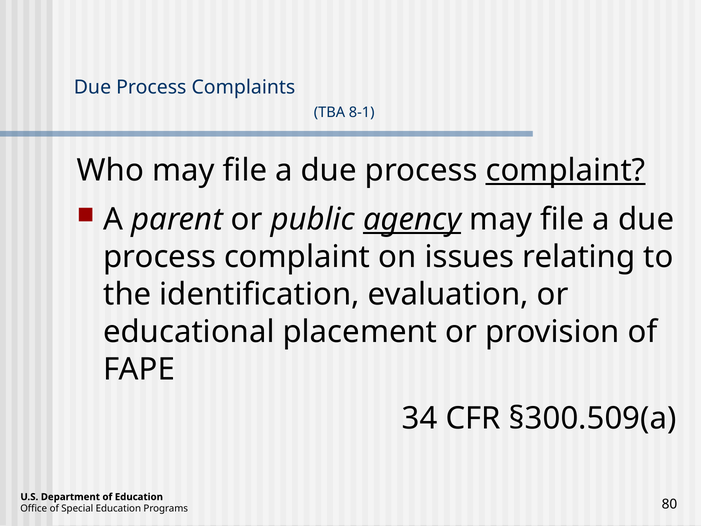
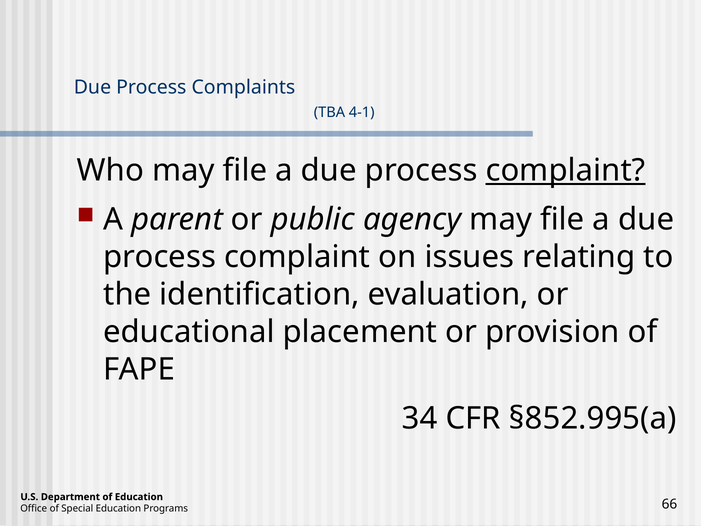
8-1: 8-1 -> 4-1
agency underline: present -> none
§300.509(a: §300.509(a -> §852.995(a
80: 80 -> 66
